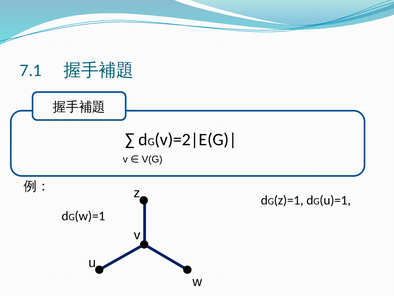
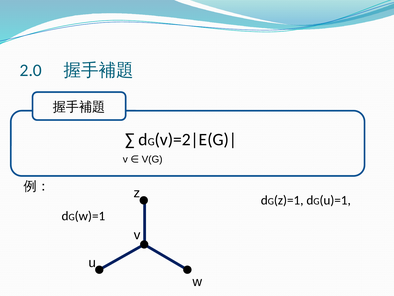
7.1: 7.1 -> 2.0
